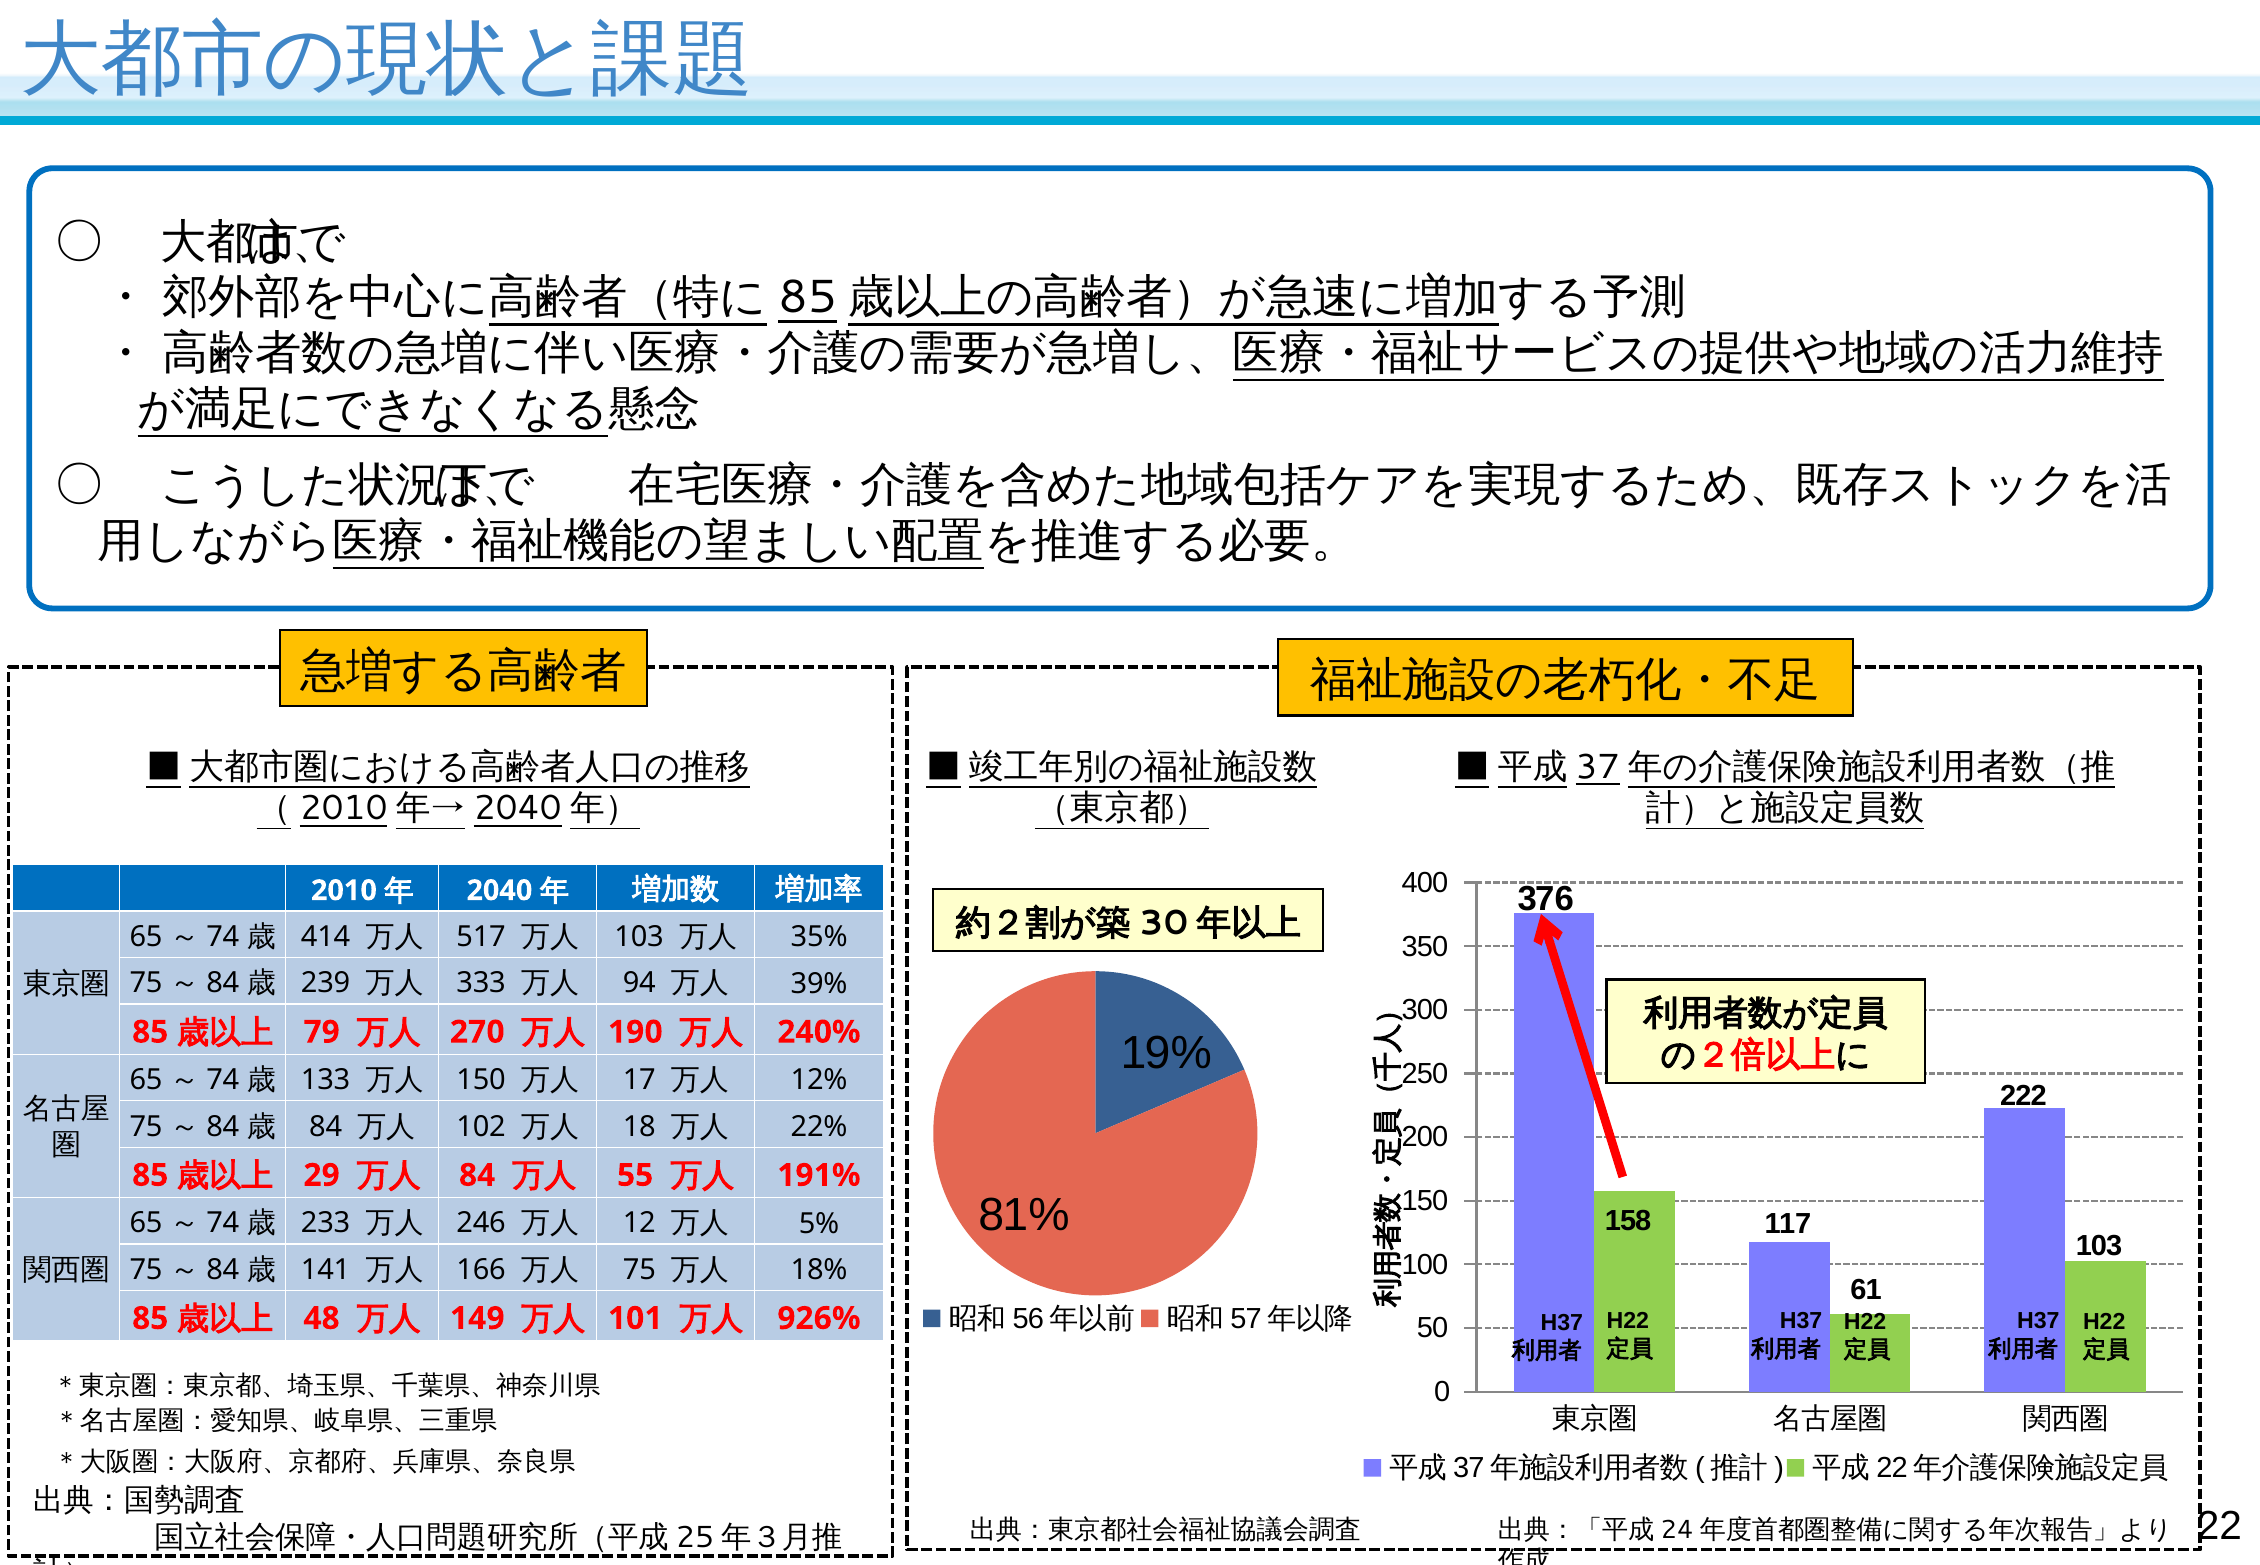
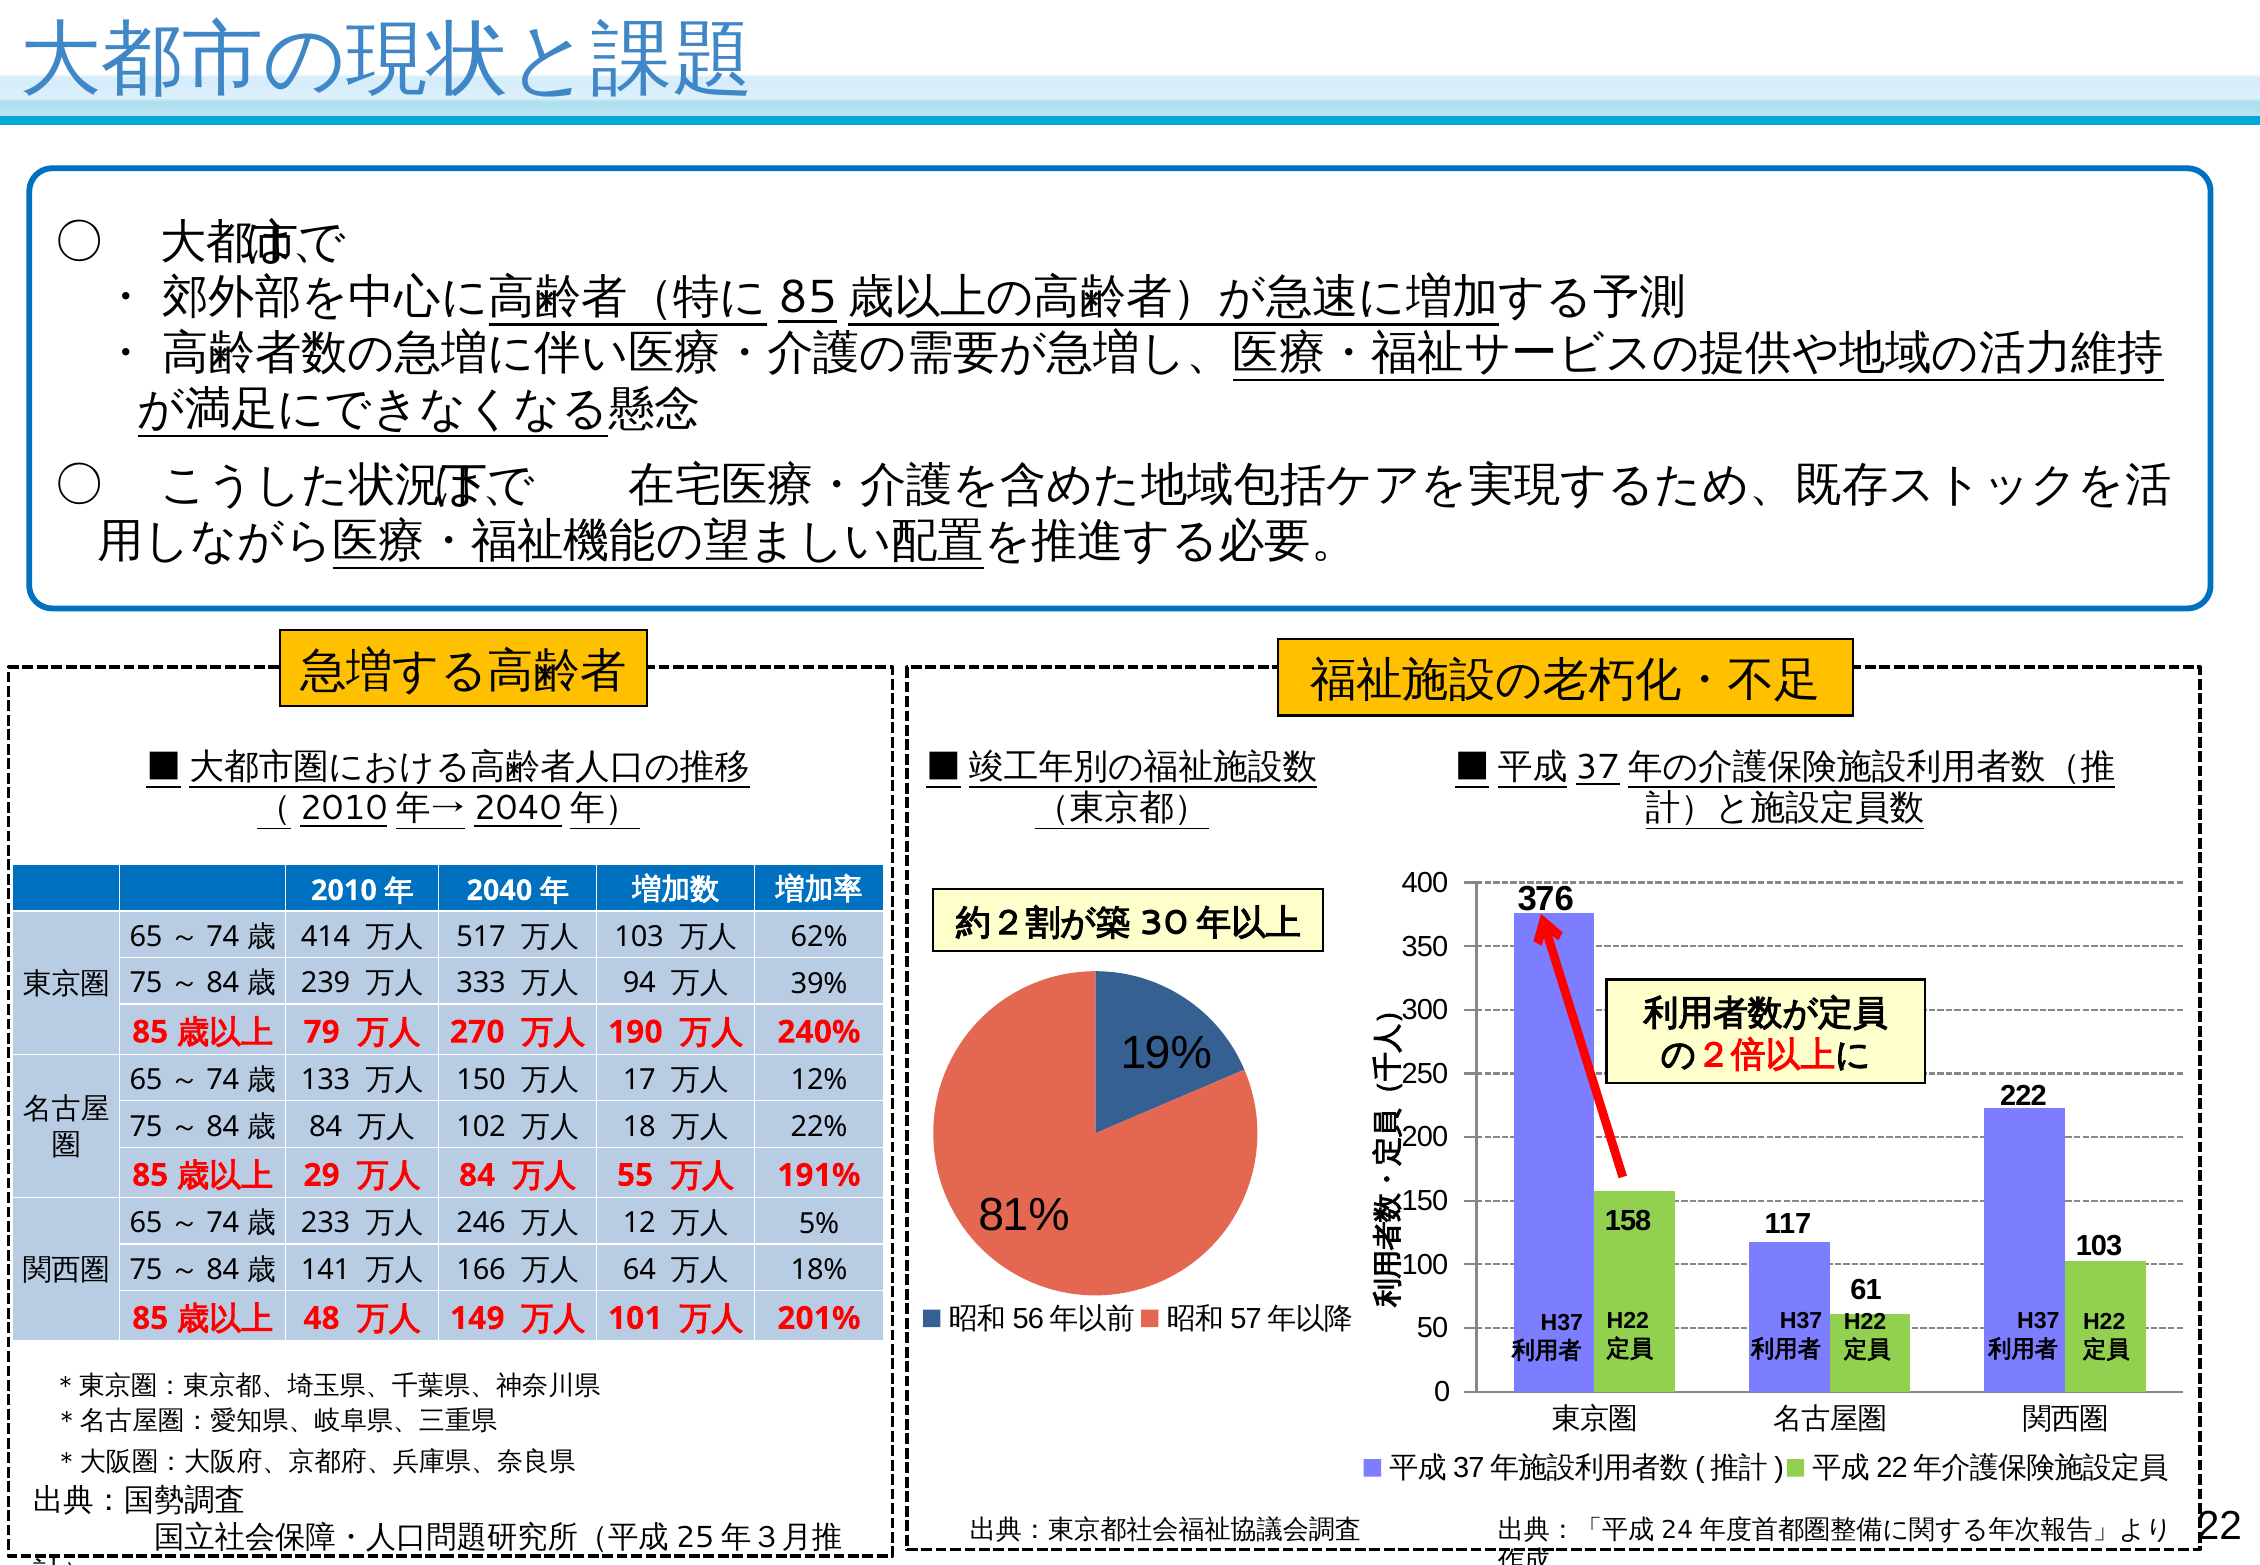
35%: 35% -> 62%
75 at (639, 1270): 75 -> 64
926%: 926% -> 201%
